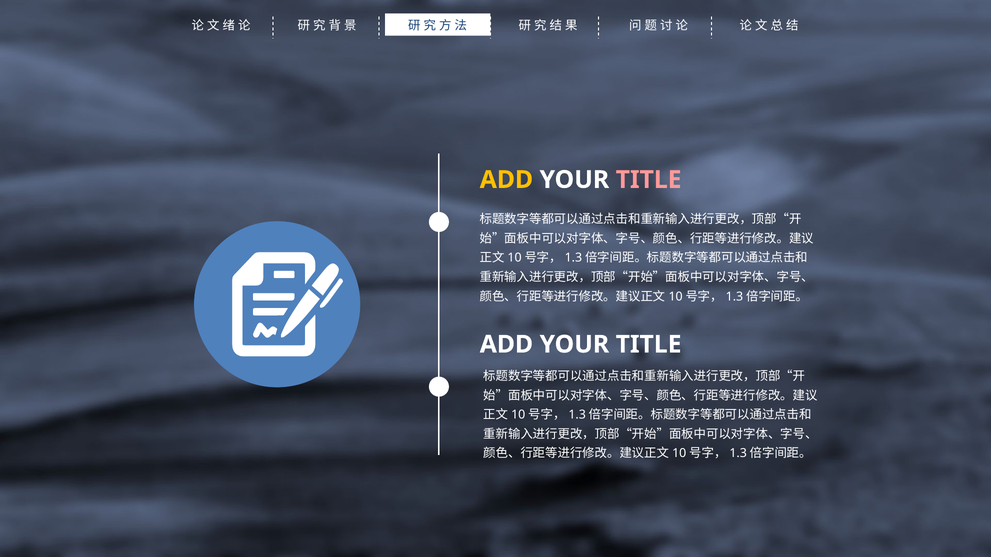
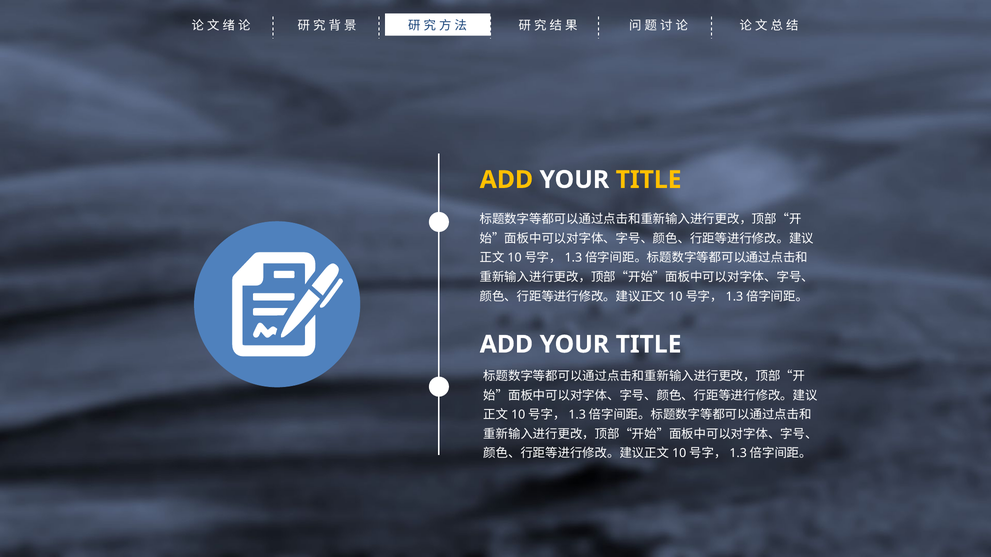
TITLE at (649, 180) colour: pink -> yellow
